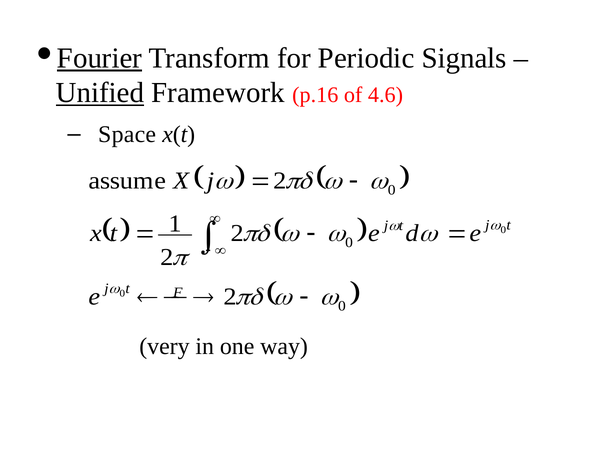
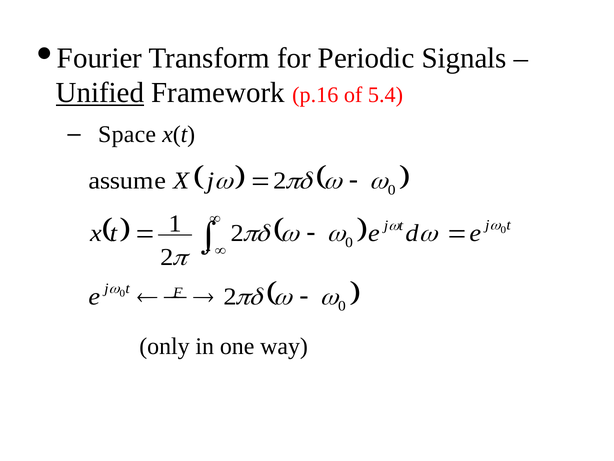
Fourier underline: present -> none
4.6: 4.6 -> 5.4
very: very -> only
